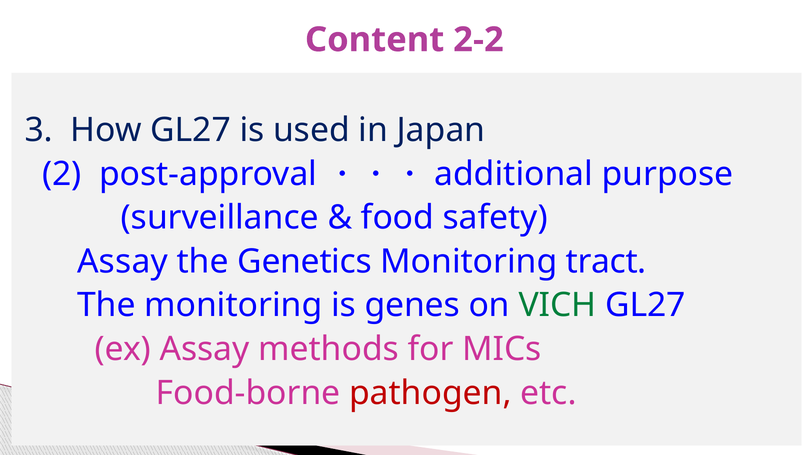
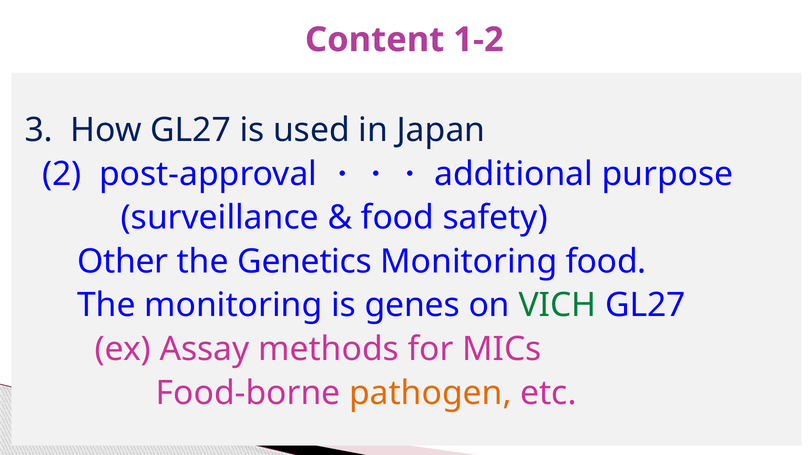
2-2: 2-2 -> 1-2
Assay at (123, 262): Assay -> Other
Monitoring tract: tract -> food
pathogen colour: red -> orange
